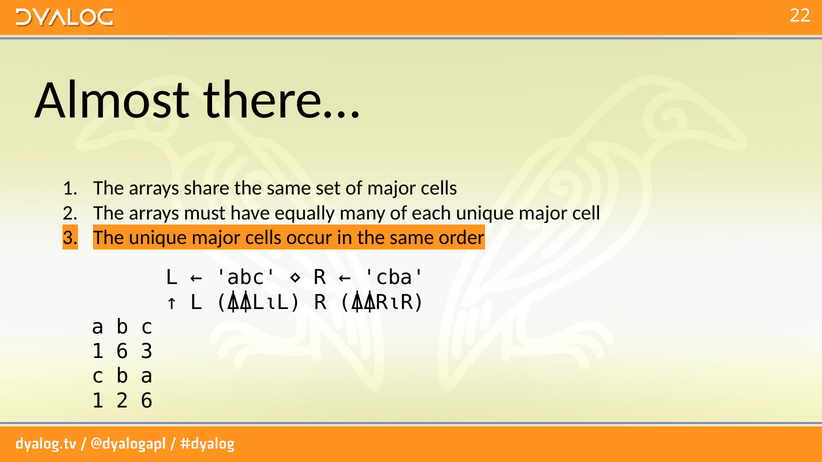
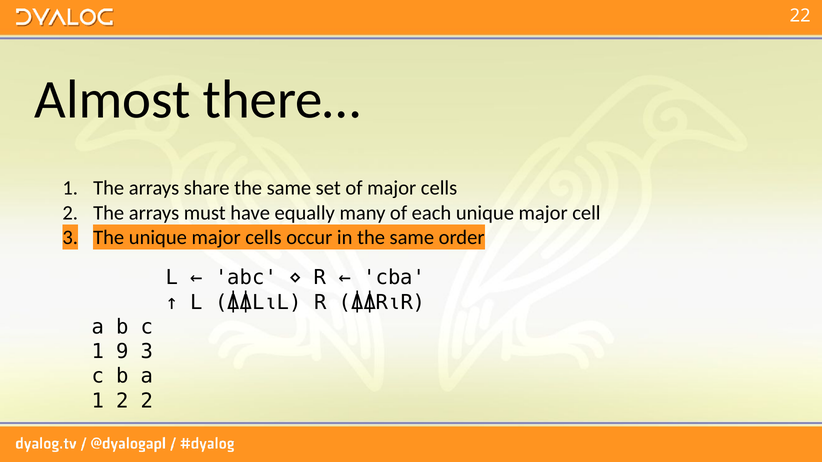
1 6: 6 -> 9
2 6: 6 -> 2
